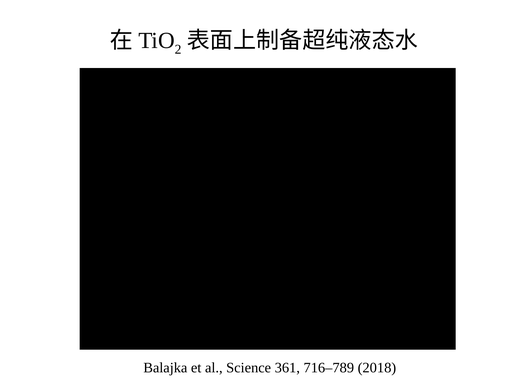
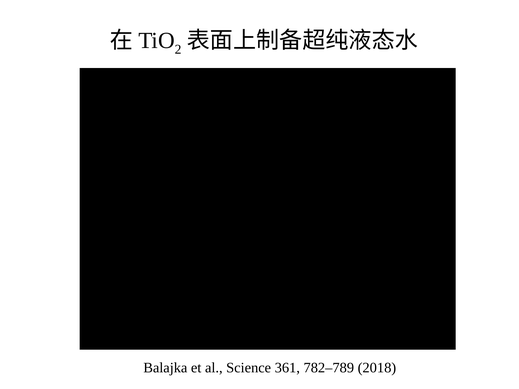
716–789: 716–789 -> 782–789
